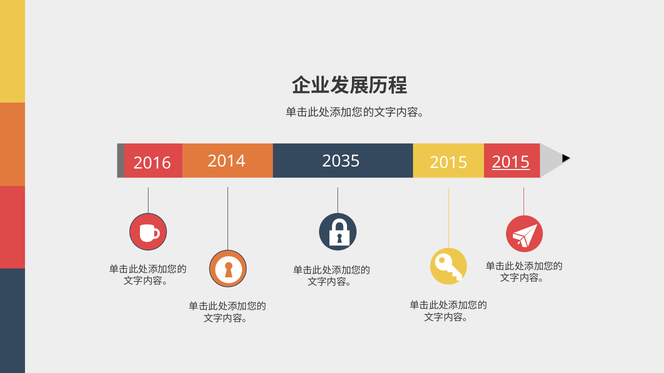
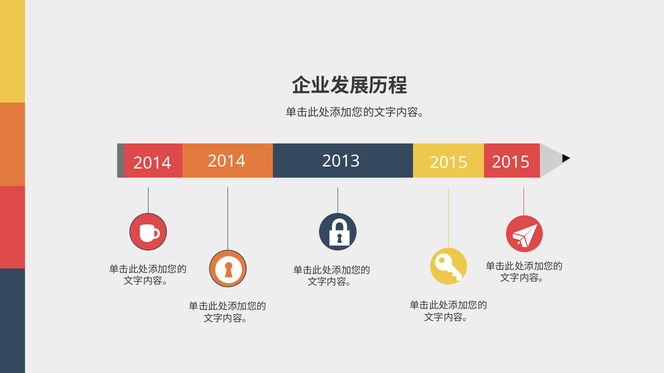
2016 at (152, 164): 2016 -> 2014
2035: 2035 -> 2013
2015 at (511, 163) underline: present -> none
